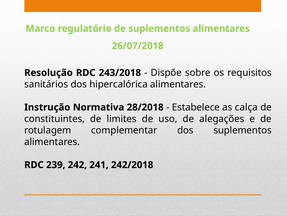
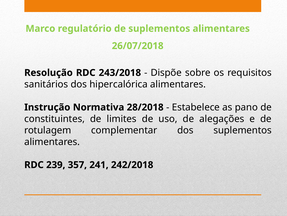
calça: calça -> pano
242: 242 -> 357
